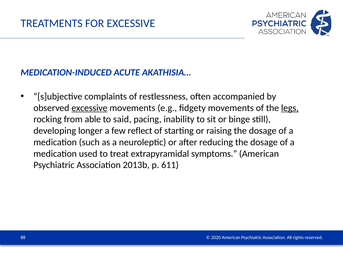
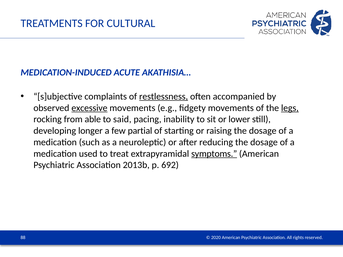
FOR EXCESSIVE: EXCESSIVE -> CULTURAL
restlessness underline: none -> present
binge: binge -> lower
reflect: reflect -> partial
symptoms underline: none -> present
611: 611 -> 692
